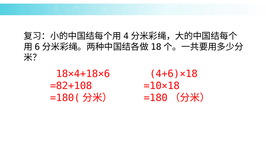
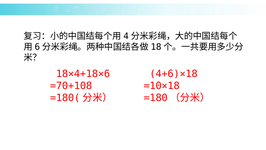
=82+108: =82+108 -> =70+108
